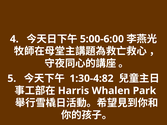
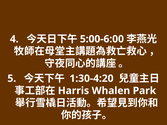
1:30-4:82: 1:30-4:82 -> 1:30-4:20
